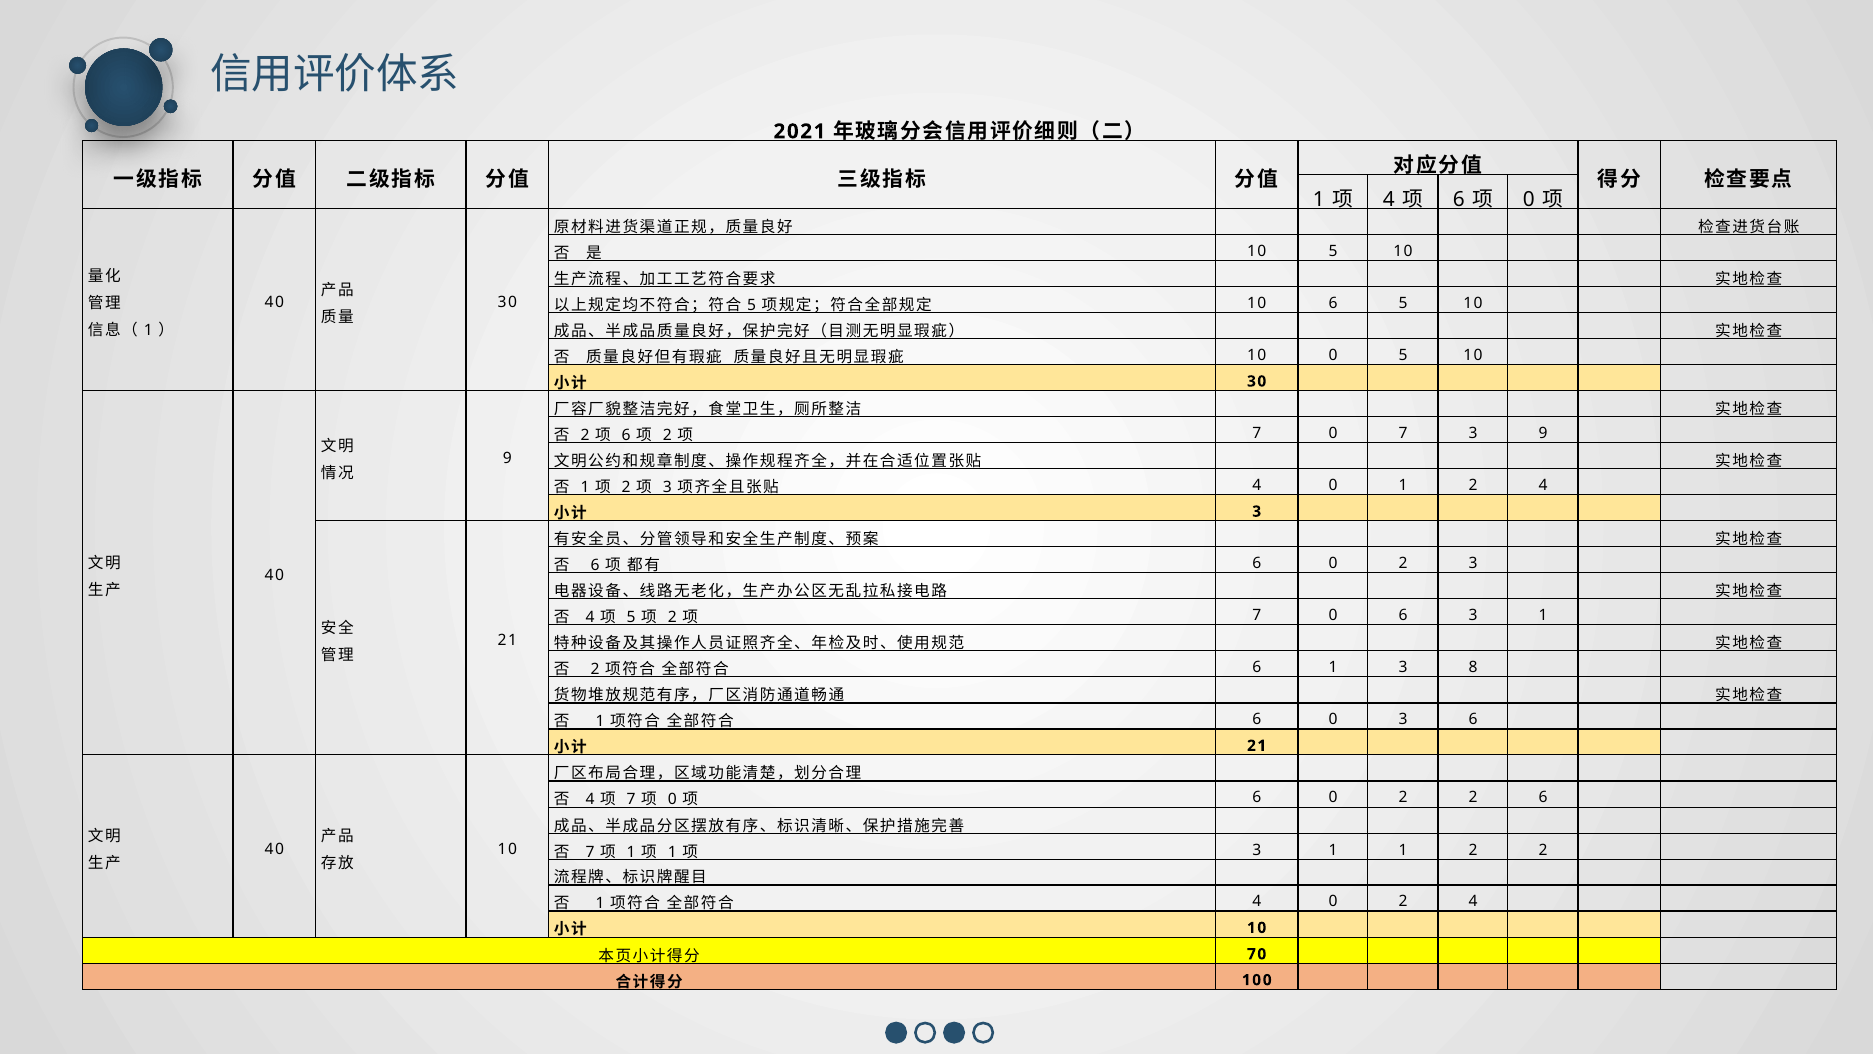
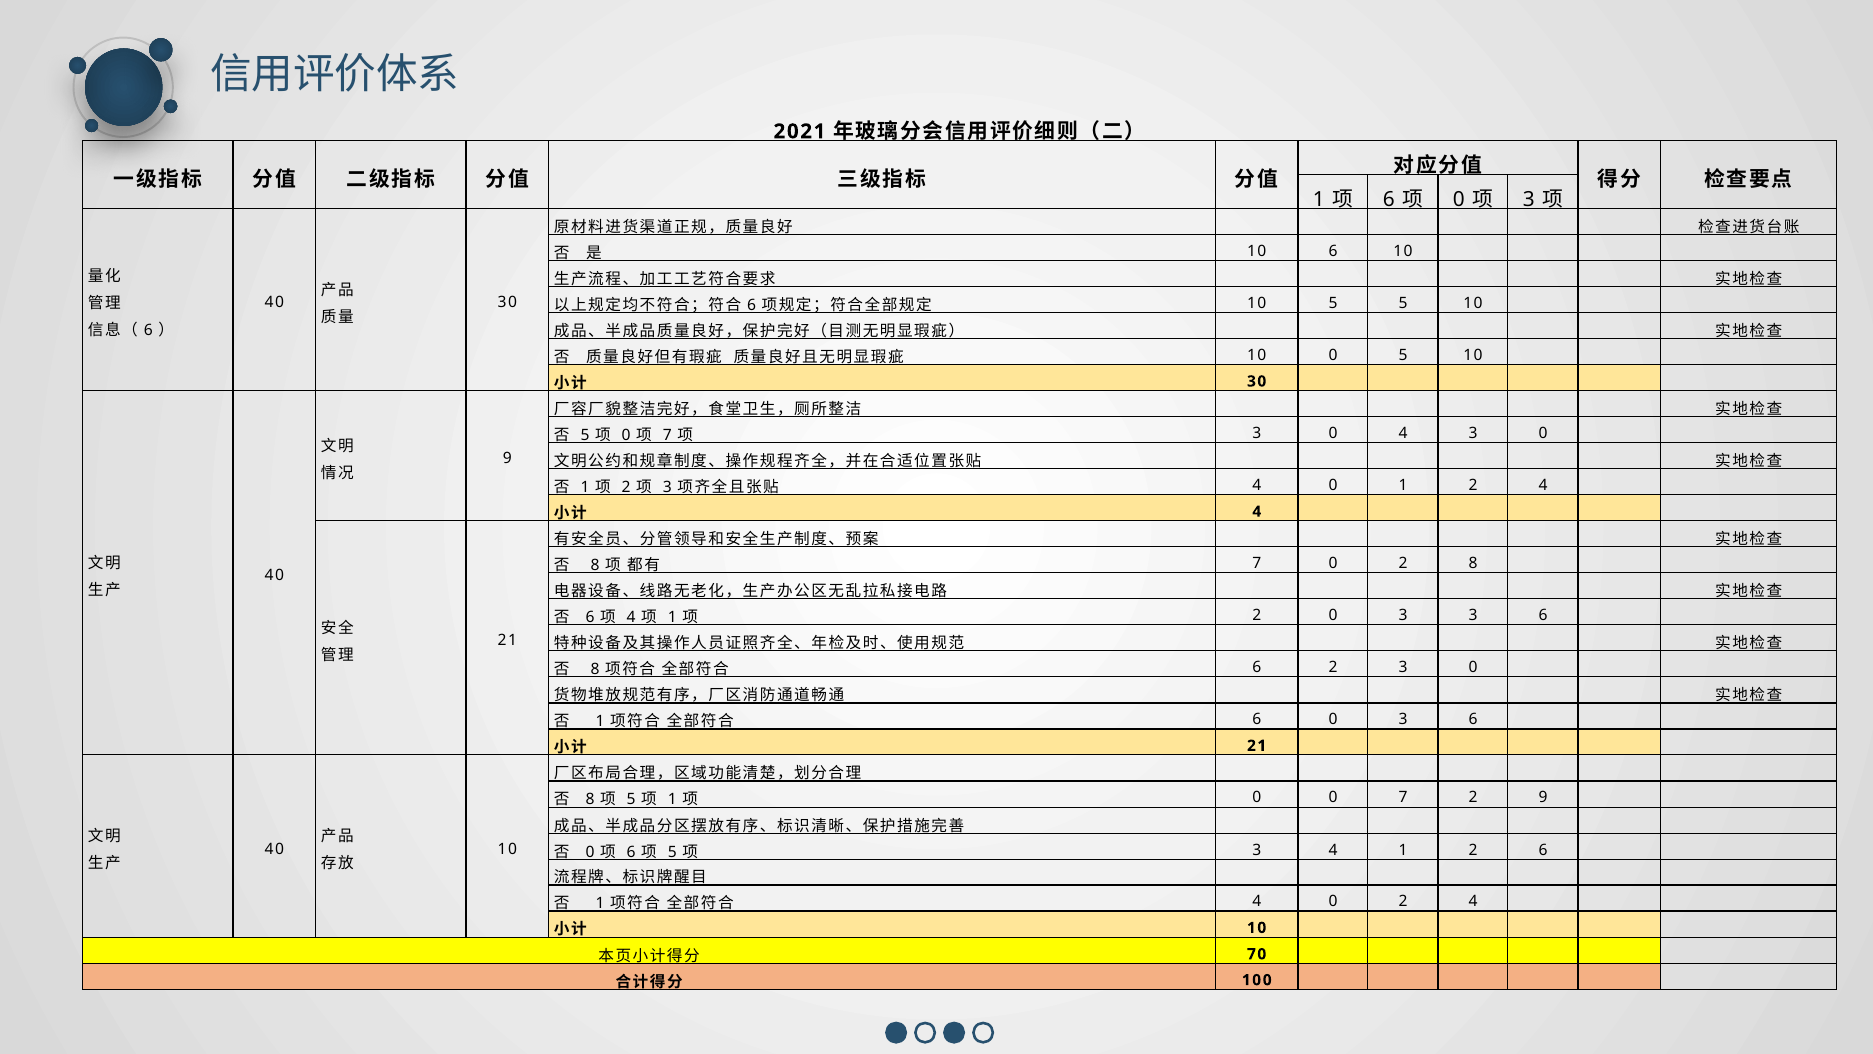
4 at (1389, 199): 4 -> 6
6 at (1459, 199): 6 -> 0
0 at (1529, 199): 0 -> 3
10 5: 5 -> 6
5 at (752, 305): 5 -> 6
10 6: 6 -> 5
1 at (148, 330): 1 -> 6
2 at (585, 435): 2 -> 5
6 at (626, 435): 6 -> 0
2 at (667, 435): 2 -> 7
7 at (1257, 433): 7 -> 3
0 7: 7 -> 4
9 at (1543, 433): 9 -> 0
3 at (1257, 511): 3 -> 4
6 at (595, 565): 6 -> 8
6 at (1257, 563): 6 -> 7
2 3: 3 -> 8
4 at (590, 617): 4 -> 6
5 at (631, 617): 5 -> 4
2 at (672, 617): 2 -> 1
7 at (1257, 615): 7 -> 2
6 at (1403, 615): 6 -> 3
1 at (1543, 615): 1 -> 6
2 at (595, 669): 2 -> 8
6 1: 1 -> 2
8 at (1473, 667): 8 -> 0
4 at (590, 799): 4 -> 8
7 at (631, 799): 7 -> 5
0 at (672, 799): 0 -> 1
6 at (1257, 797): 6 -> 0
2 at (1403, 797): 2 -> 7
2 6: 6 -> 9
7 at (590, 852): 7 -> 0
1 at (631, 852): 1 -> 6
1 at (672, 852): 1 -> 5
1 at (1333, 850): 1 -> 4
1 2 2: 2 -> 6
